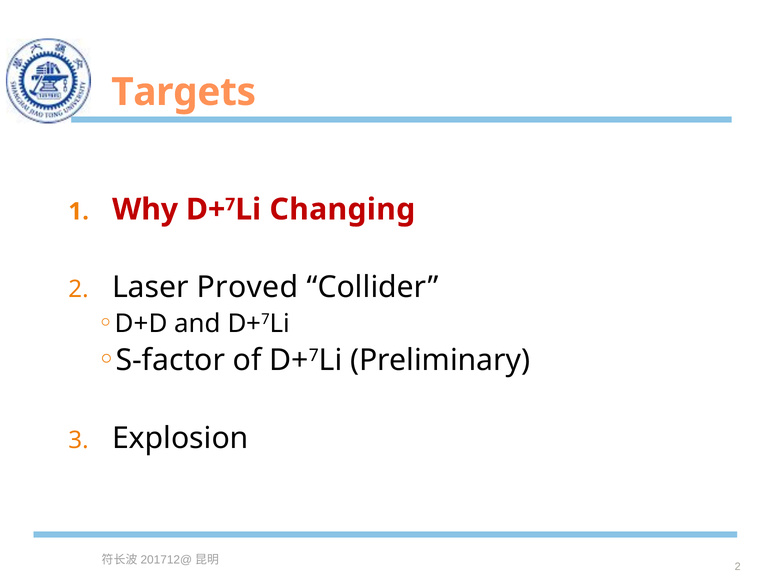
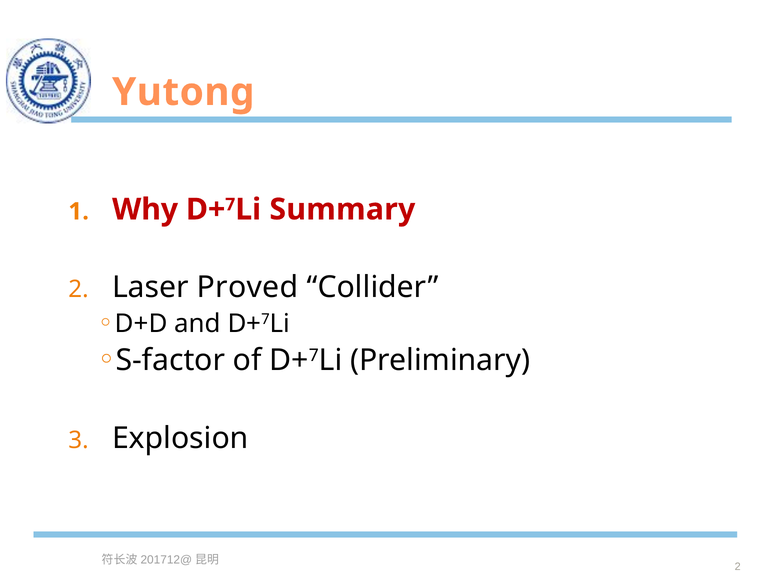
Targets: Targets -> Yutong
Changing: Changing -> Summary
